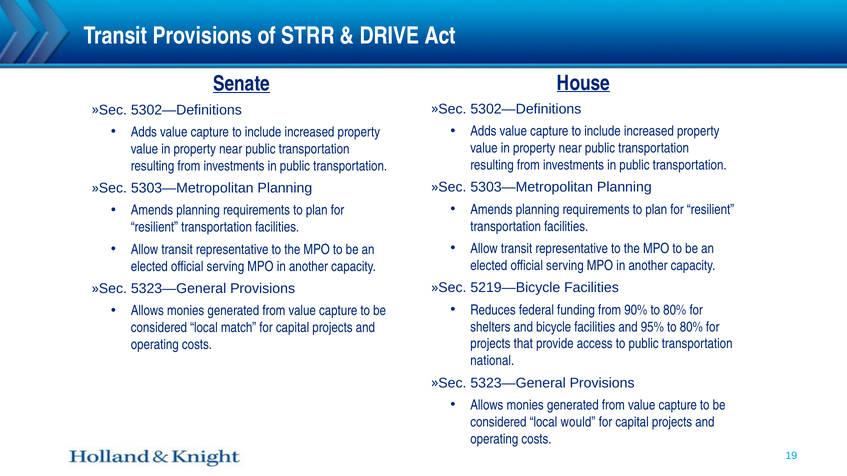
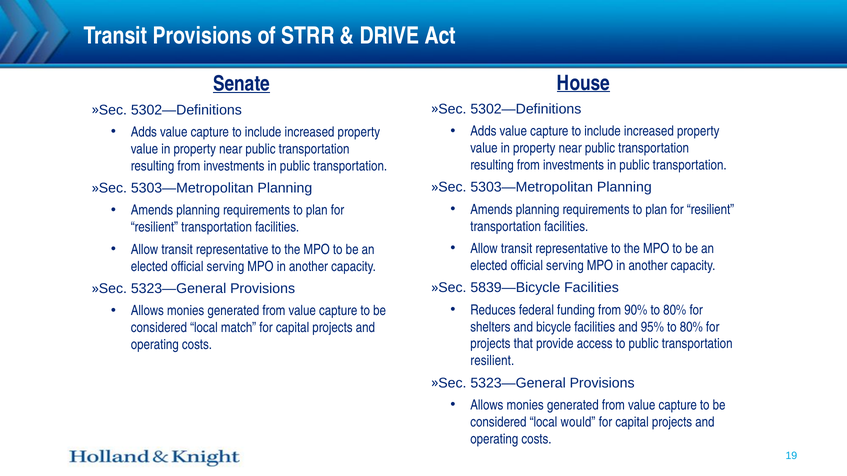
5219—Bicycle: 5219—Bicycle -> 5839—Bicycle
national at (492, 361): national -> resilient
